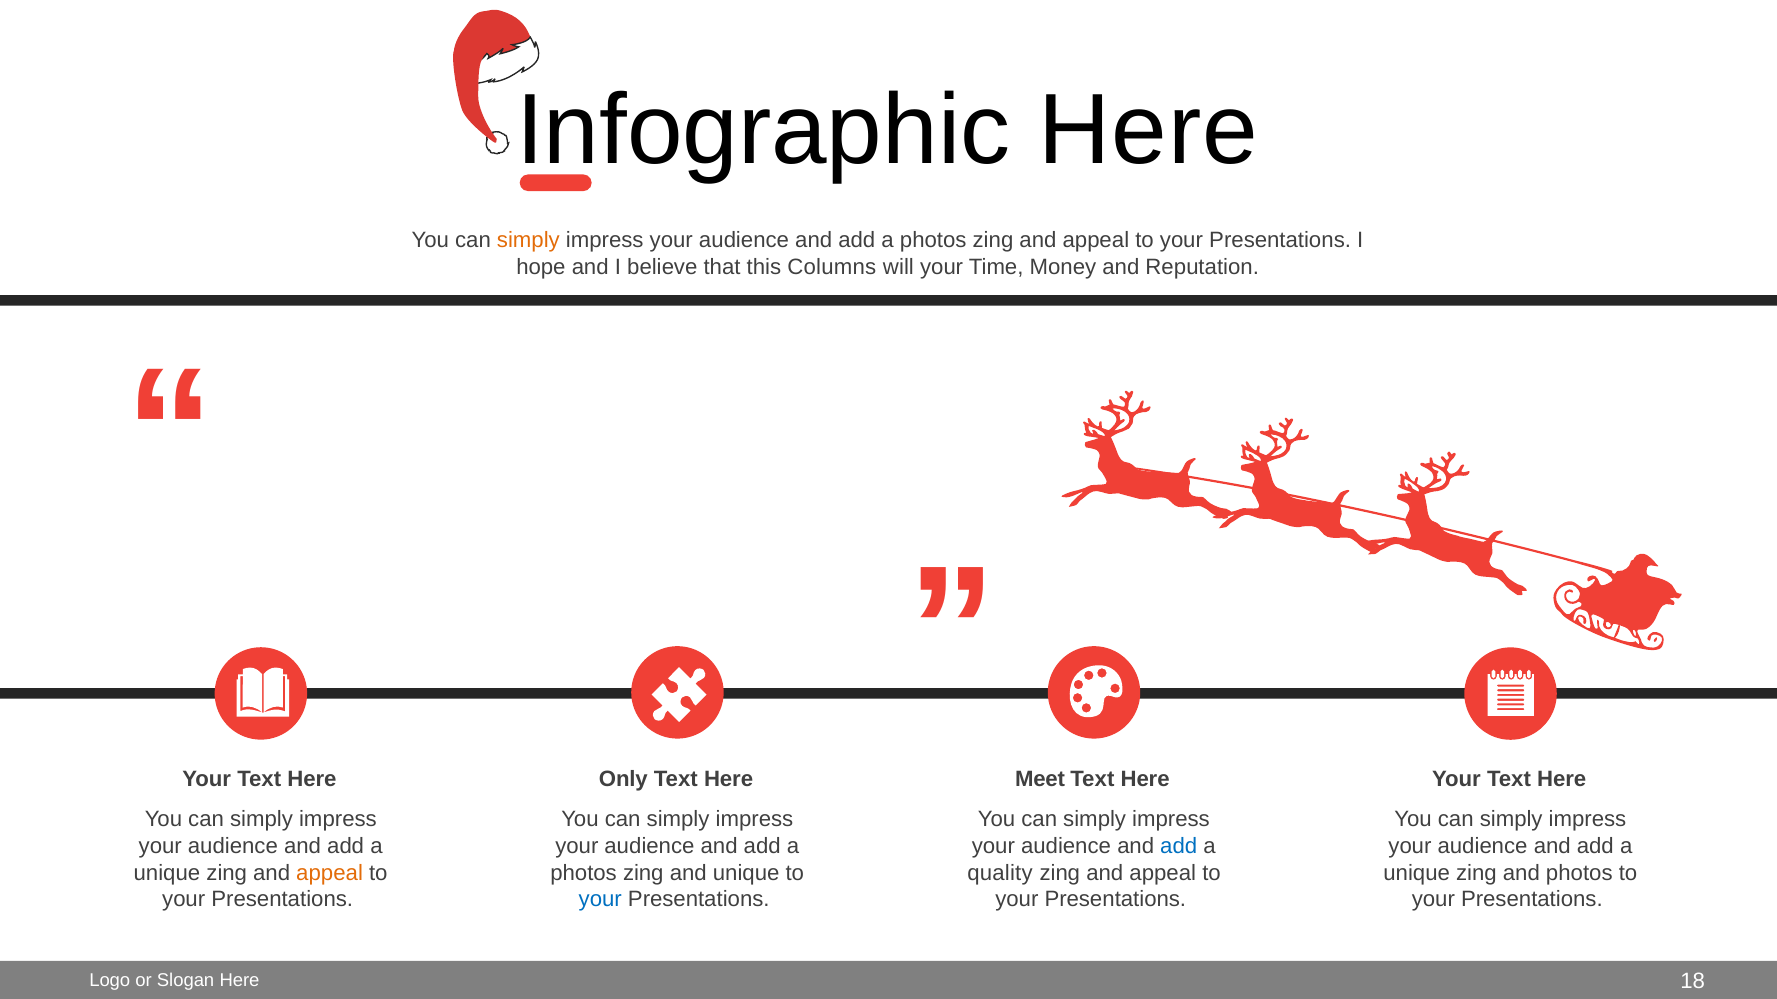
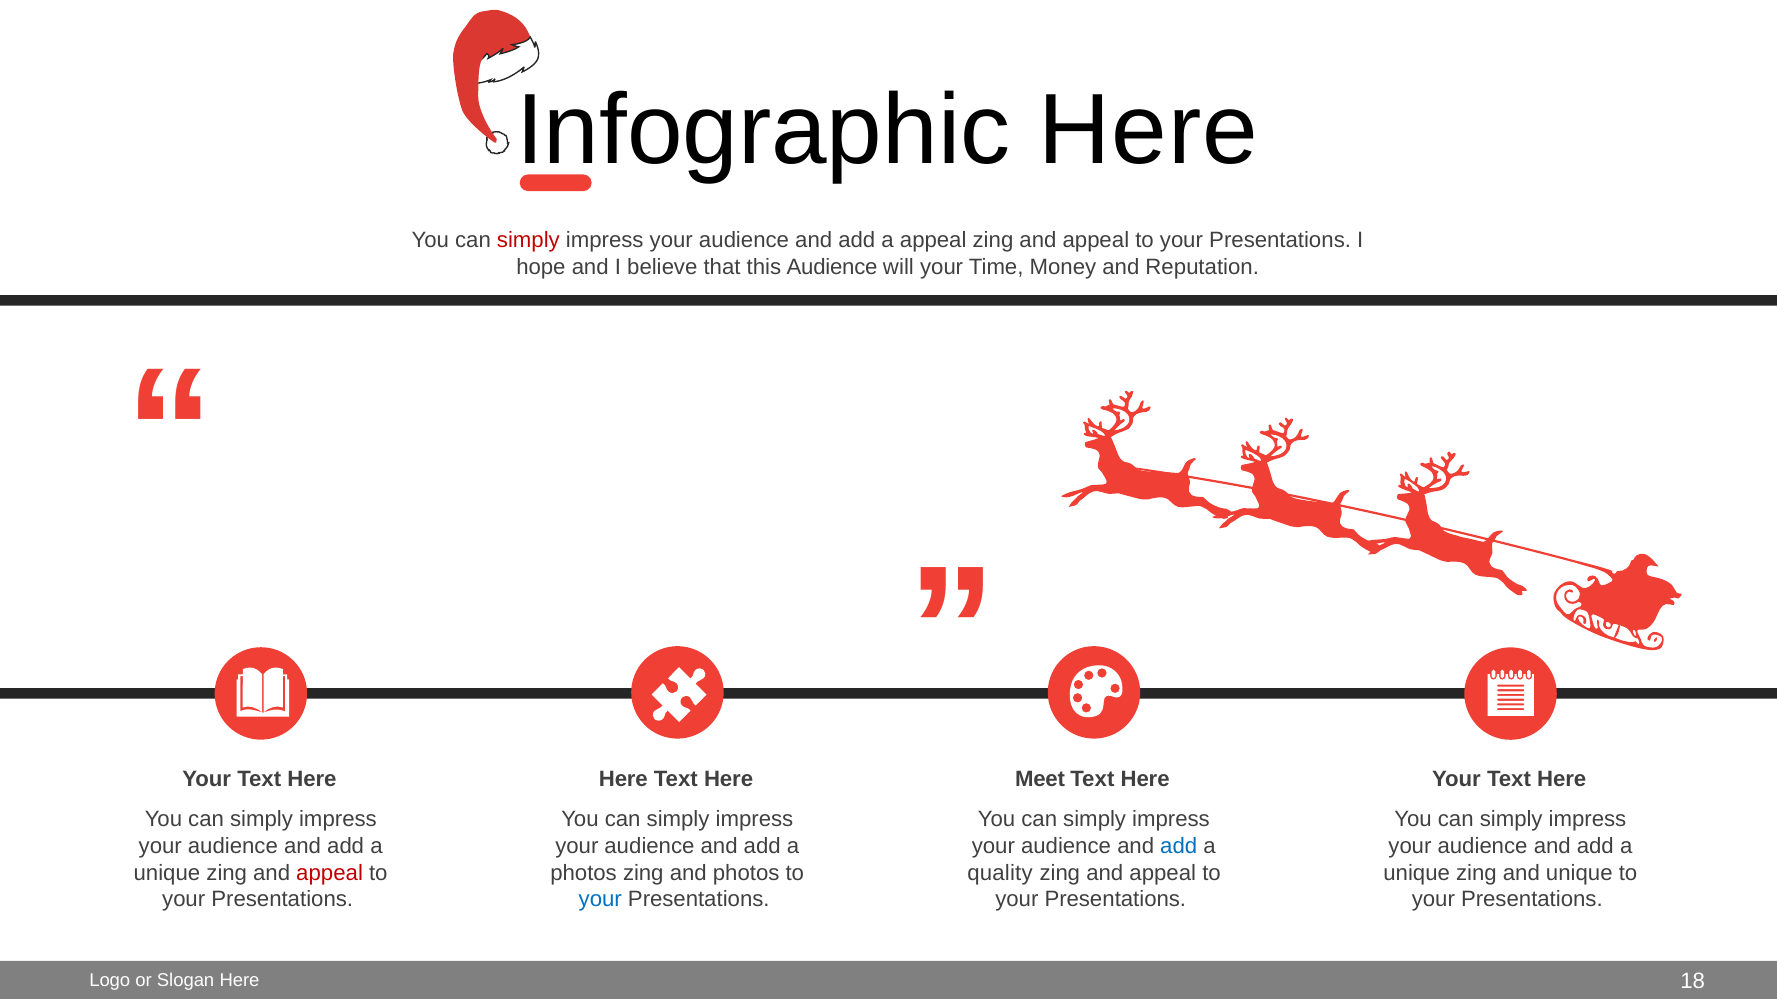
simply at (528, 240) colour: orange -> red
photos at (933, 240): photos -> appeal
this Columns: Columns -> Audience
Only at (623, 779): Only -> Here
appeal at (330, 873) colour: orange -> red
and unique: unique -> photos
and photos: photos -> unique
